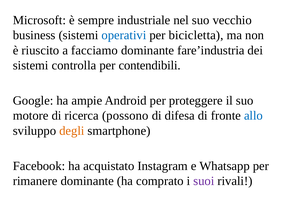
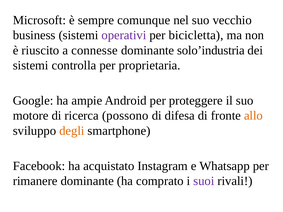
industriale: industriale -> comunque
operativi colour: blue -> purple
facciamo: facciamo -> connesse
fare’industria: fare’industria -> solo’industria
contendibili: contendibili -> proprietaria
allo colour: blue -> orange
